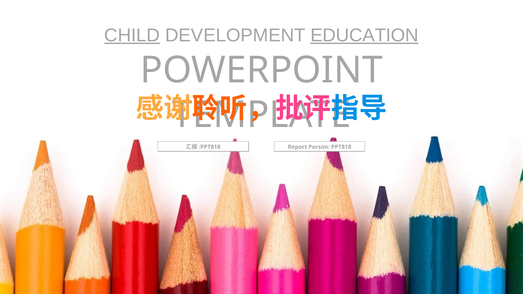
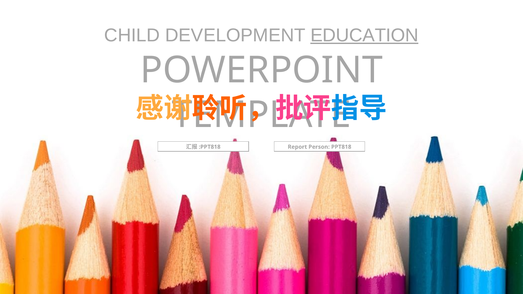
CHILD underline: present -> none
